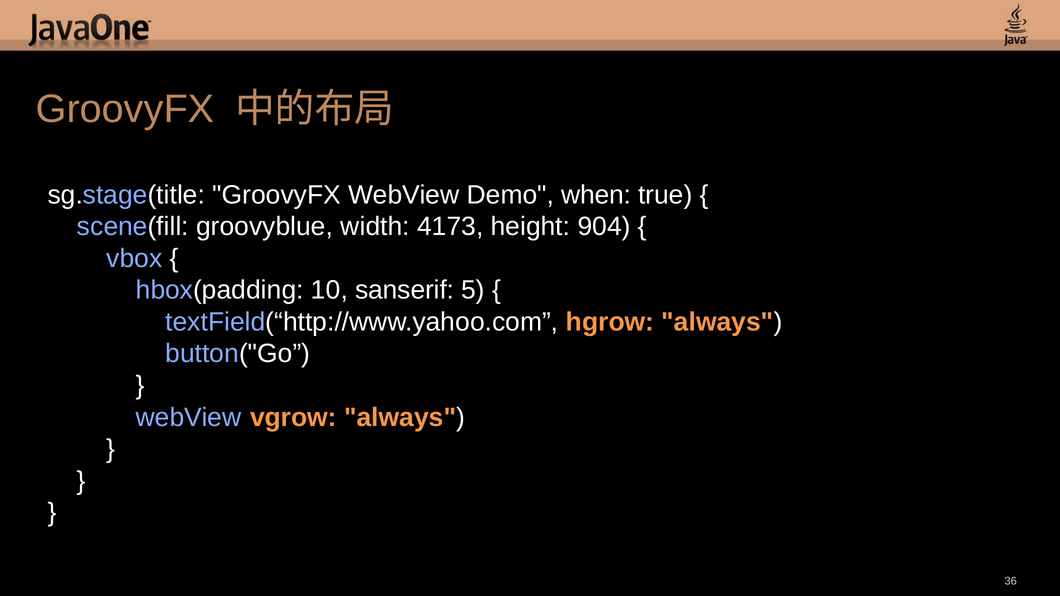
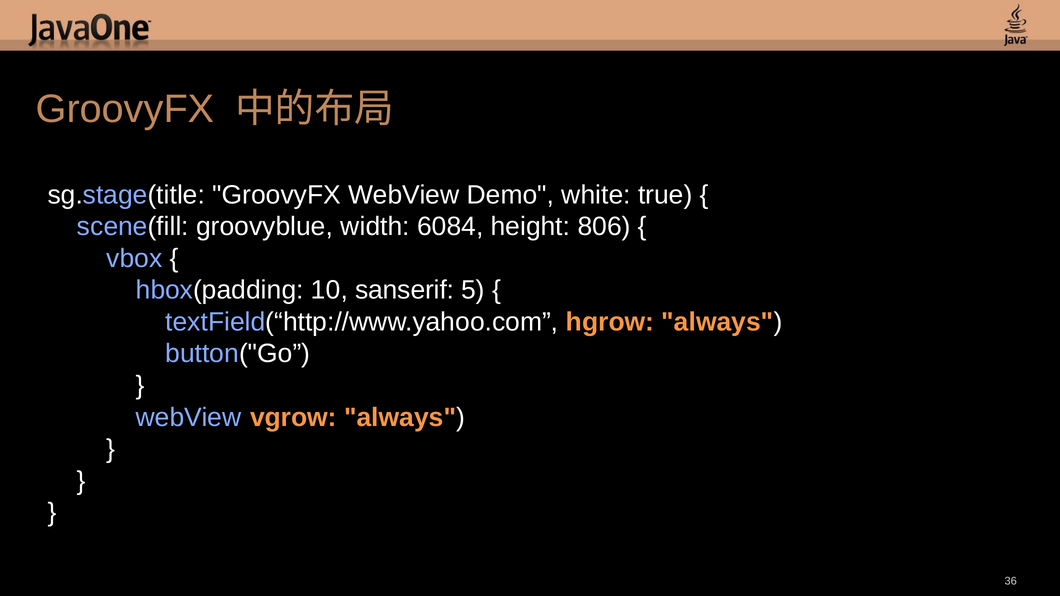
when: when -> white
4173: 4173 -> 6084
904: 904 -> 806
